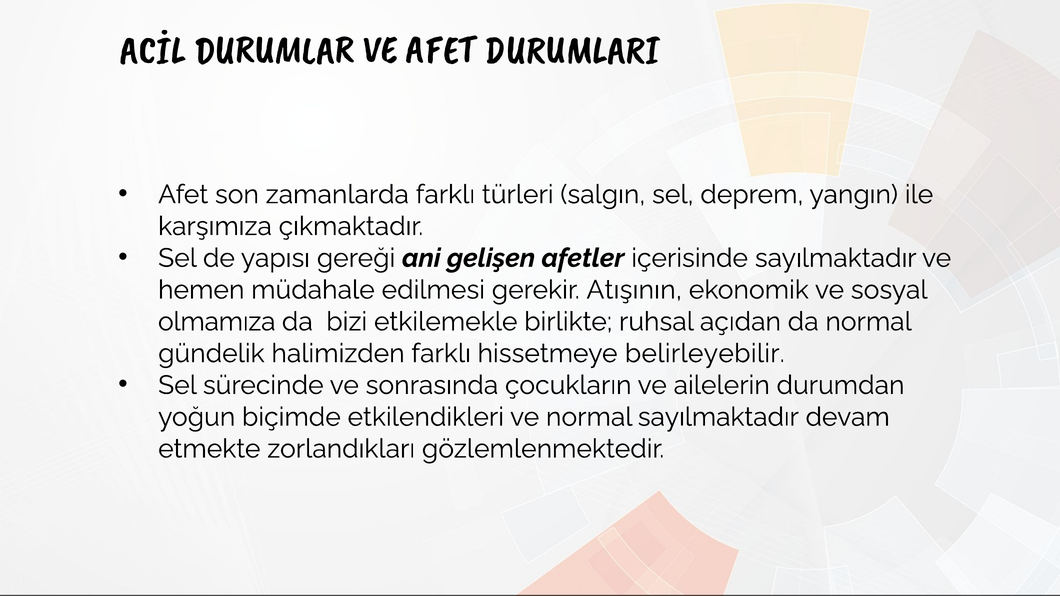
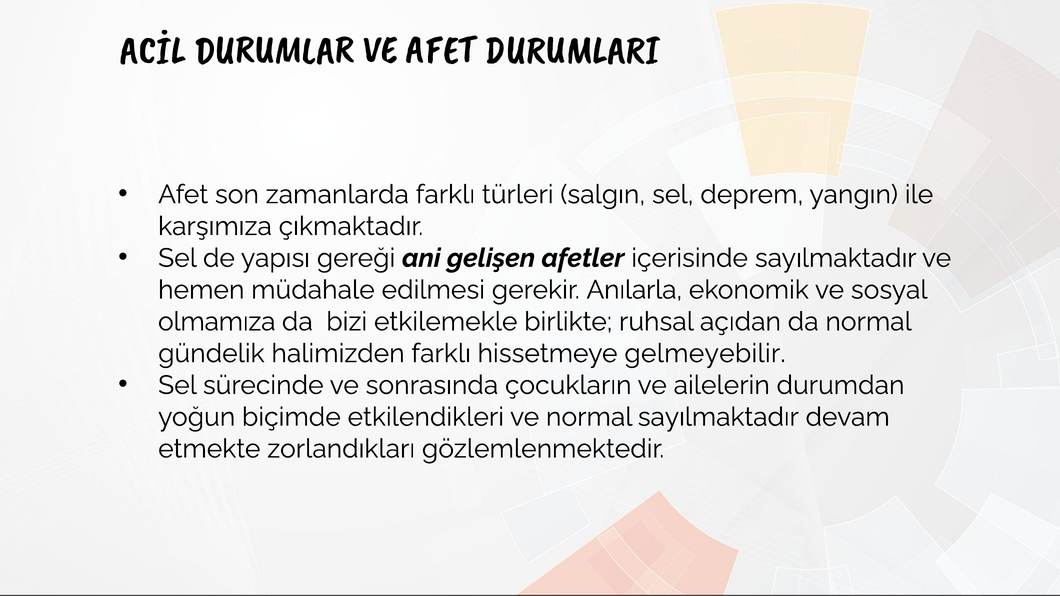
Atışının: Atışının -> Anılarla
belirleyebilir: belirleyebilir -> gelmeyebilir
